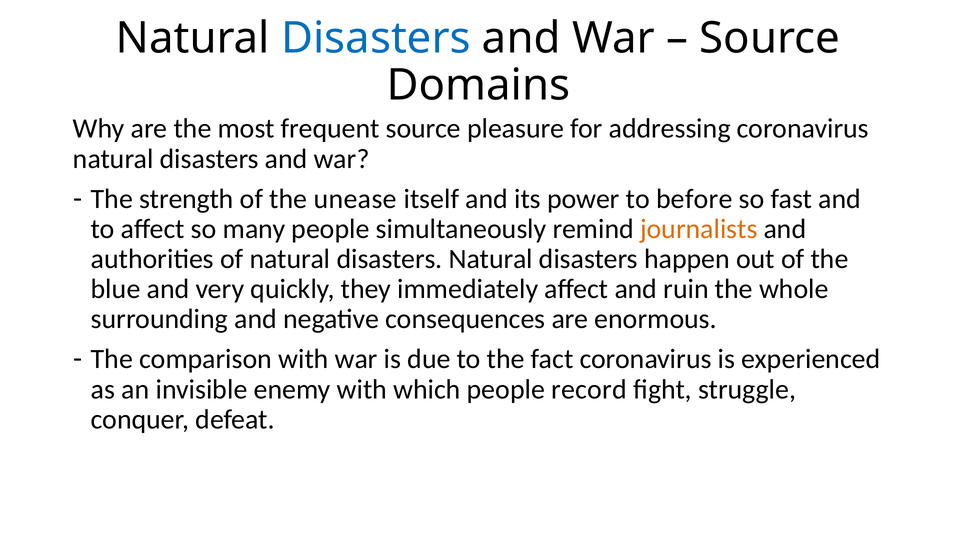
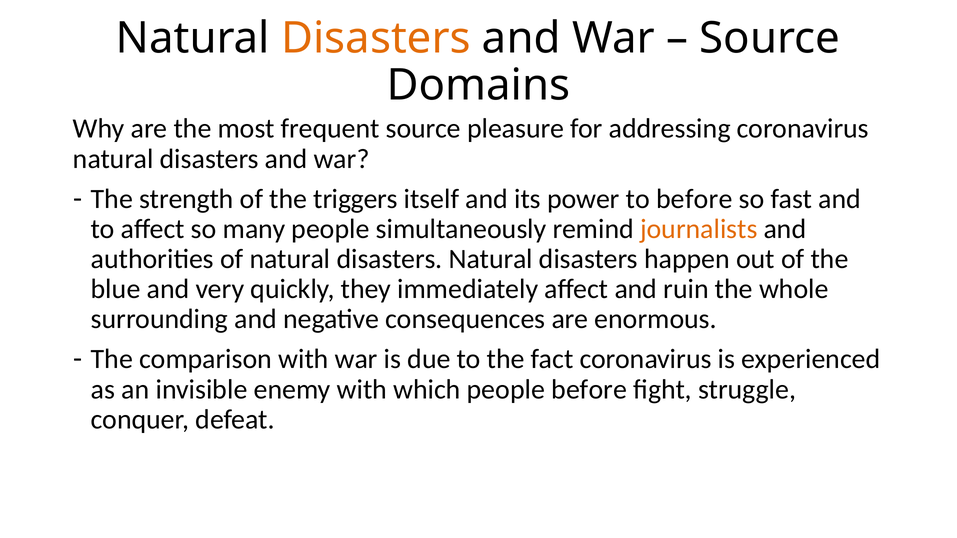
Disasters at (376, 38) colour: blue -> orange
unease: unease -> triggers
people record: record -> before
